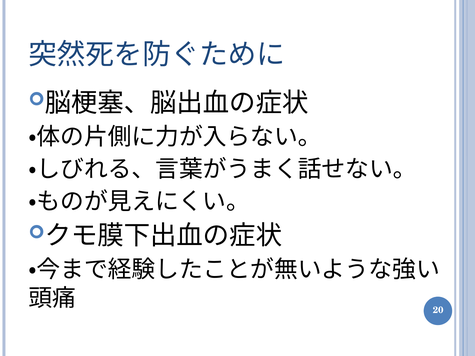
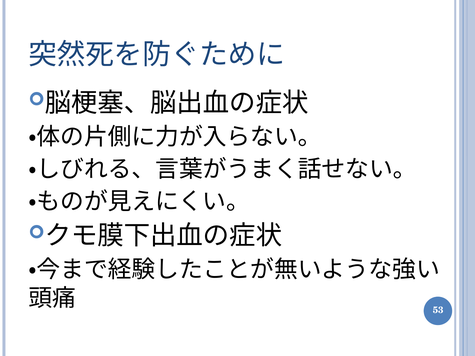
20: 20 -> 53
